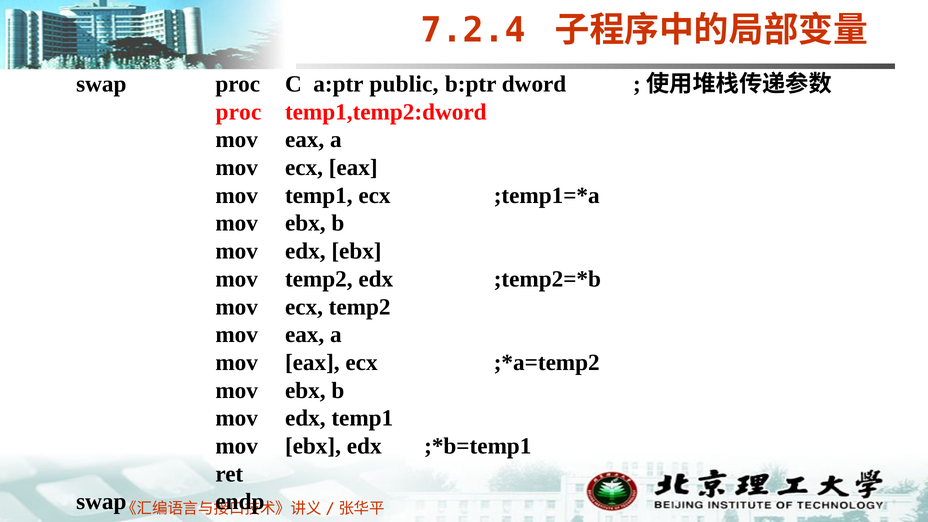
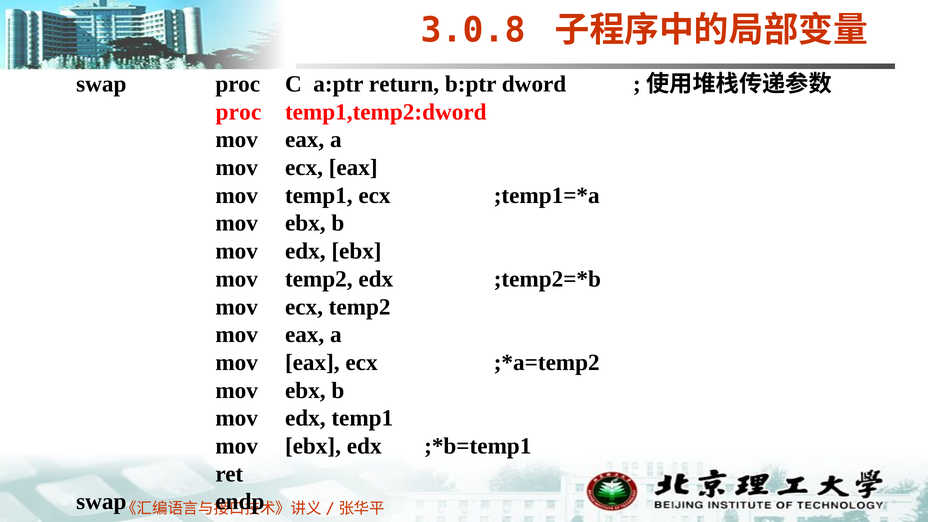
7.2.4: 7.2.4 -> 3.0.8
public: public -> return
